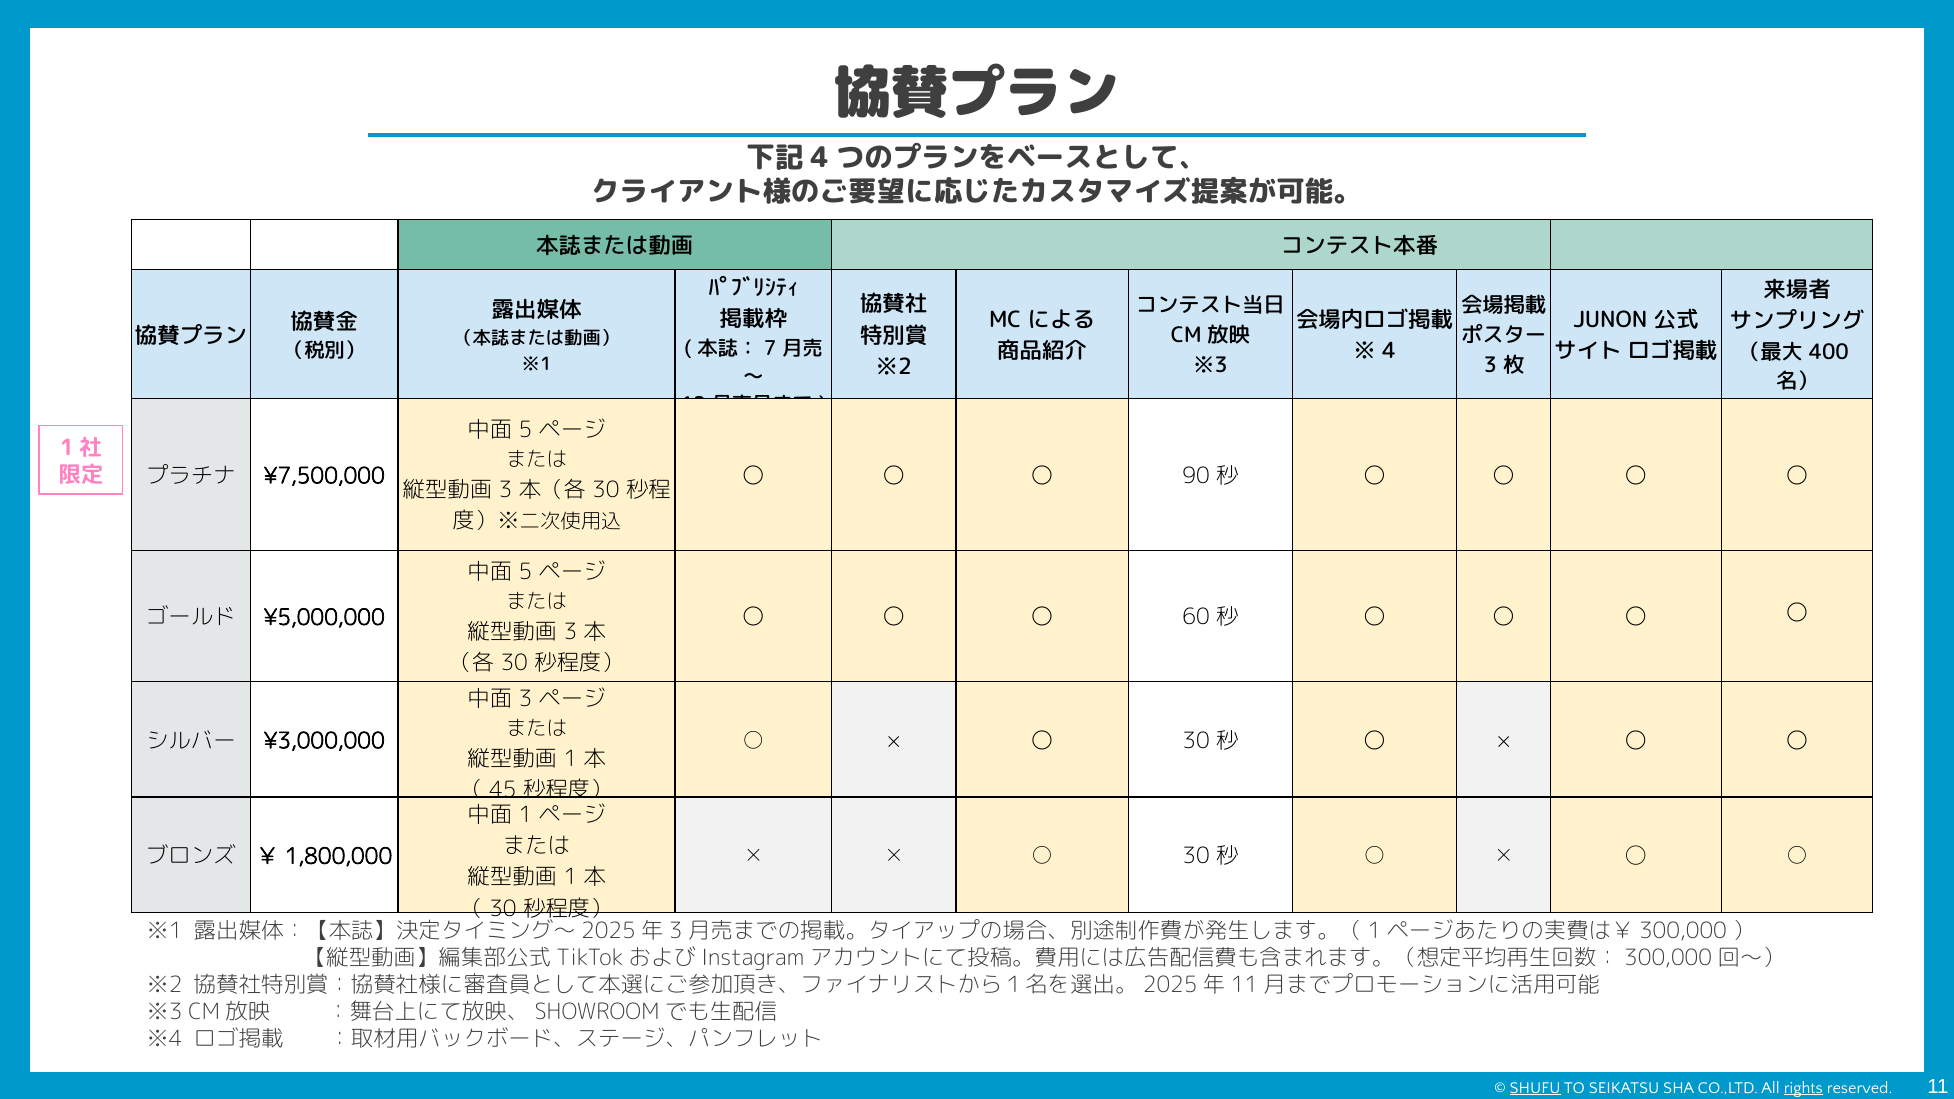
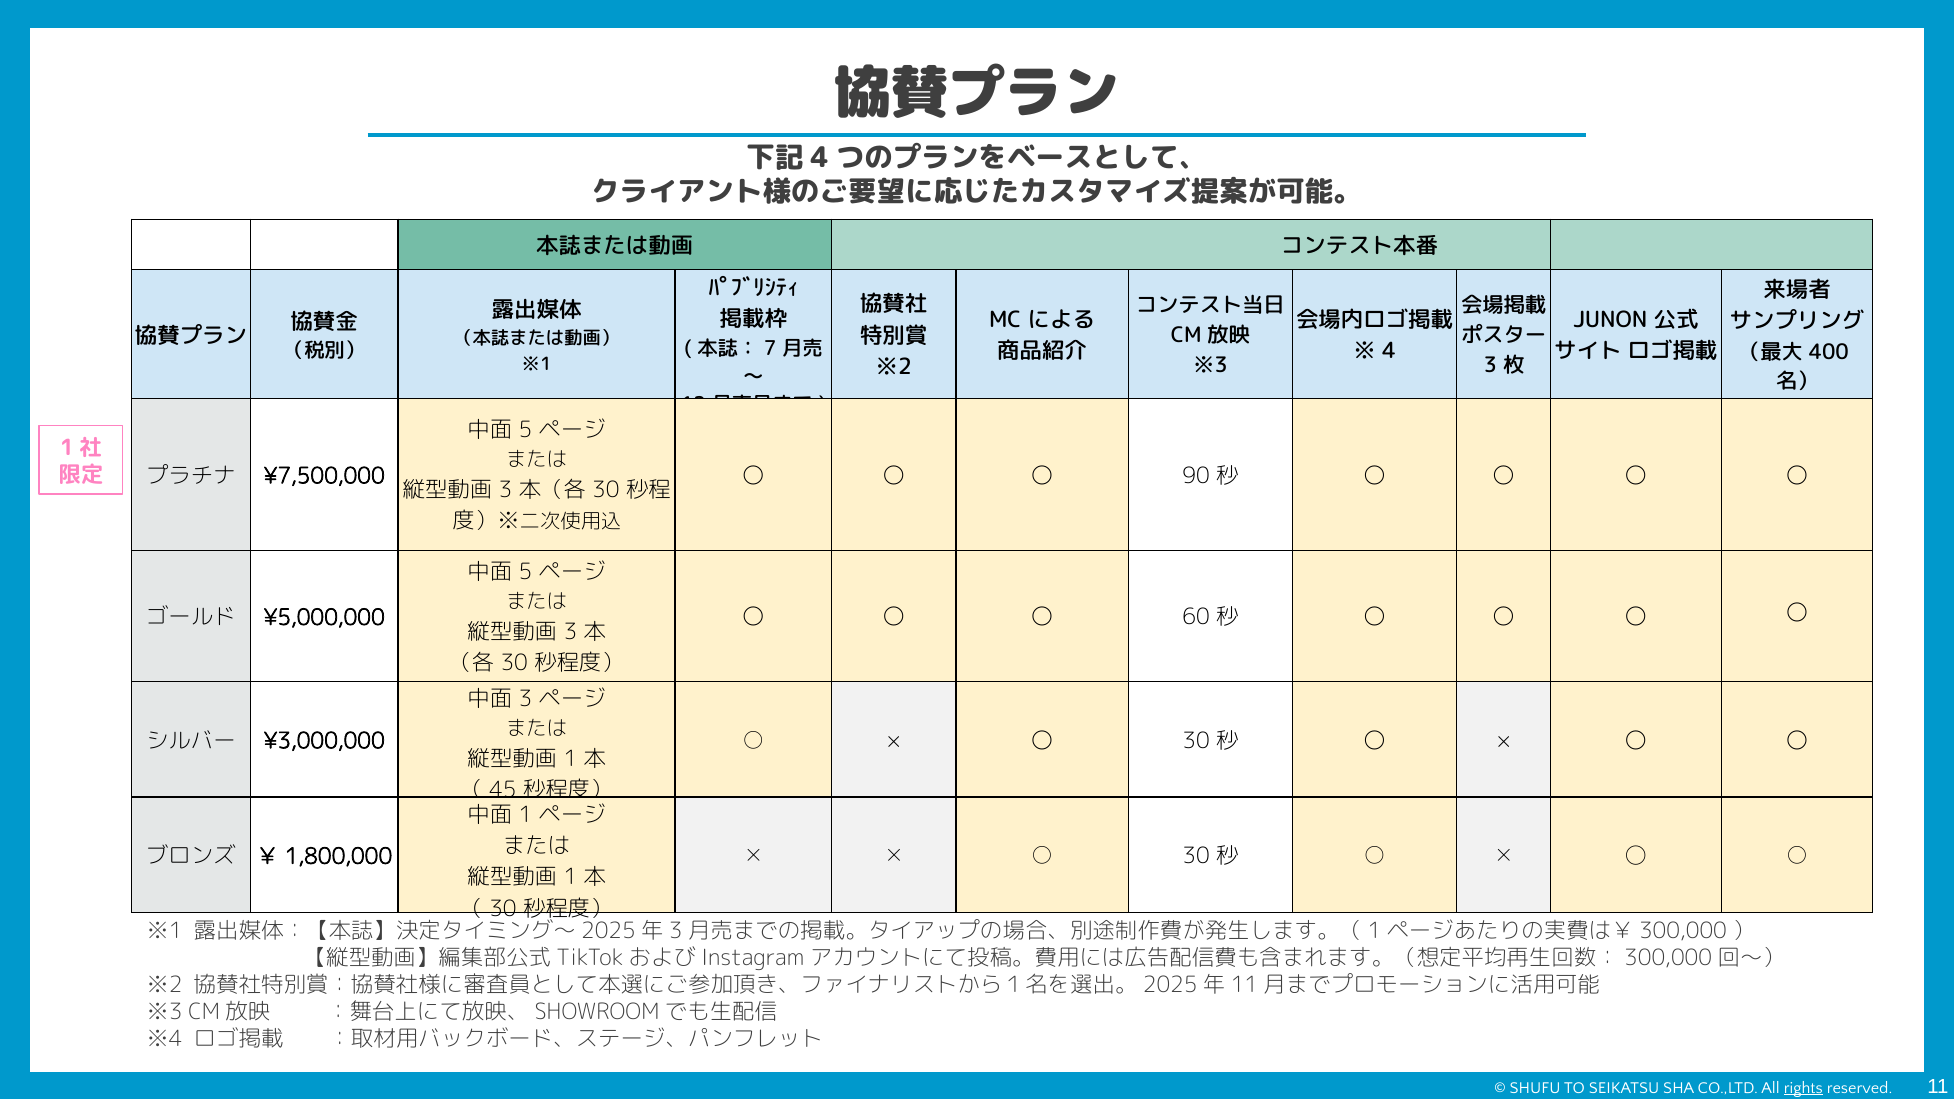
SHUFU underline: present -> none
